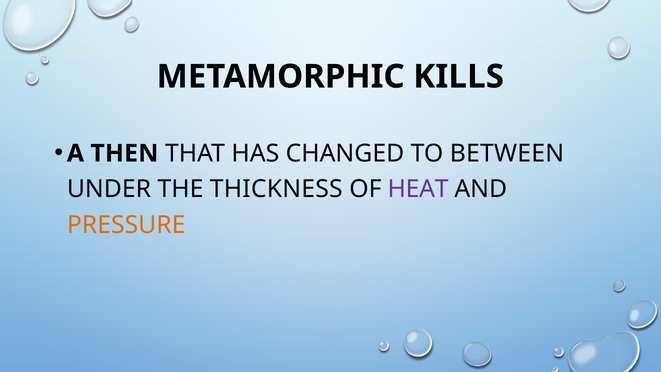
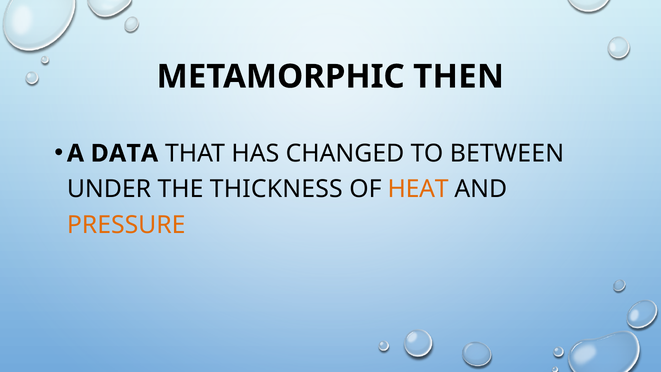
KILLS: KILLS -> THEN
THEN: THEN -> DATA
HEAT colour: purple -> orange
